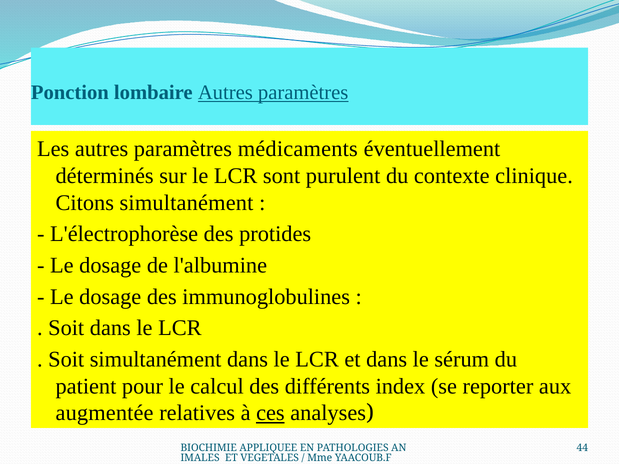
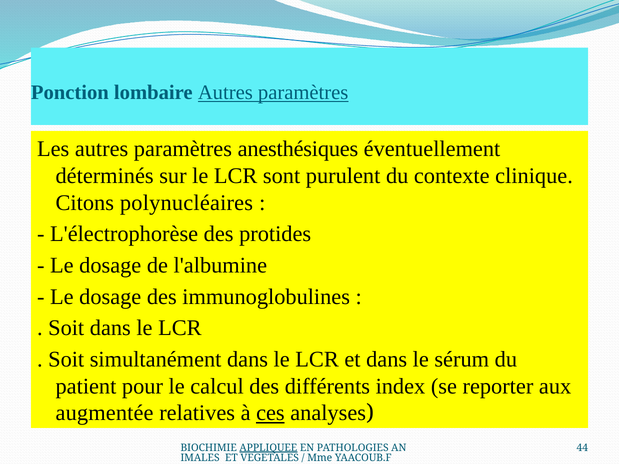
médicaments: médicaments -> anesthésiques
Citons simultanément: simultanément -> polynucléaires
APPLIQUEE underline: none -> present
